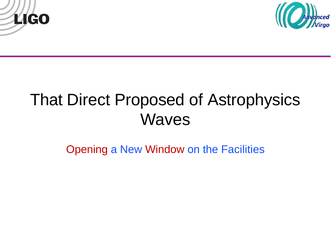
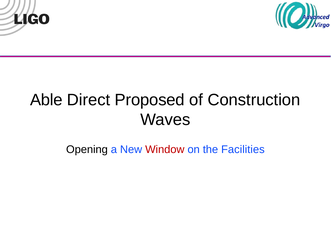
That: That -> Able
Astrophysics: Astrophysics -> Construction
Opening colour: red -> black
